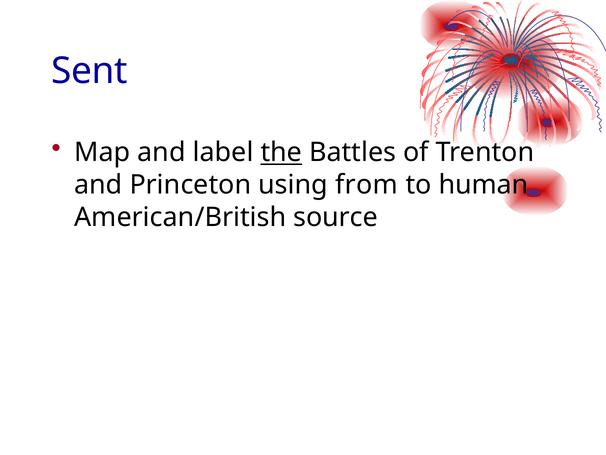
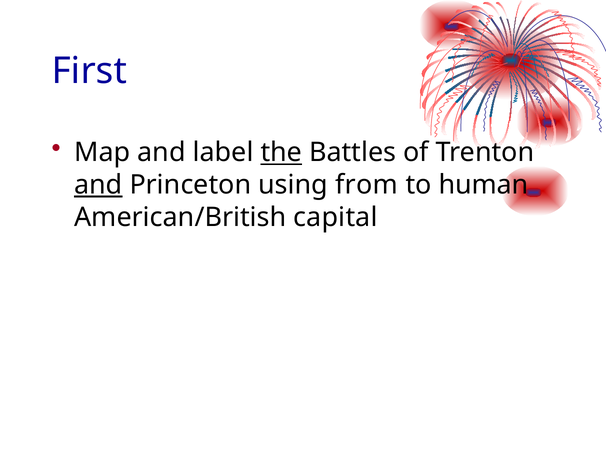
Sent: Sent -> First
and at (98, 185) underline: none -> present
source: source -> capital
